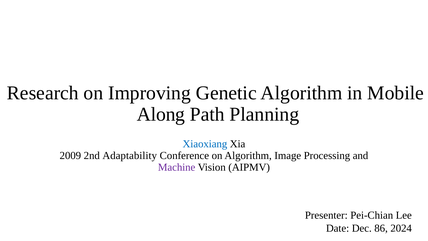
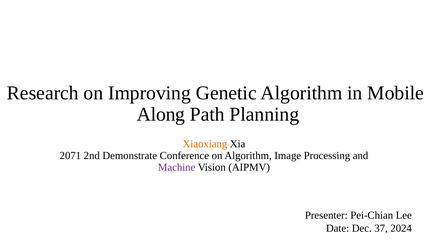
Xiaoxiang colour: blue -> orange
2009: 2009 -> 2071
Adaptability: Adaptability -> Demonstrate
86: 86 -> 37
